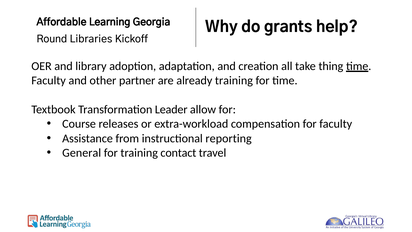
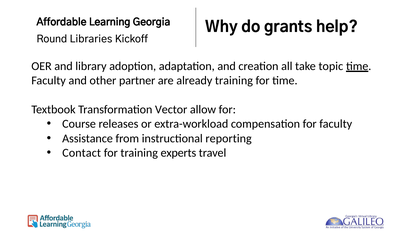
thing: thing -> topic
Leader: Leader -> Vector
General: General -> Contact
contact: contact -> experts
